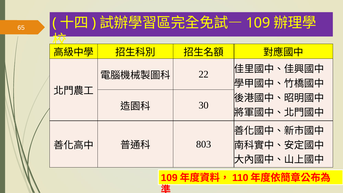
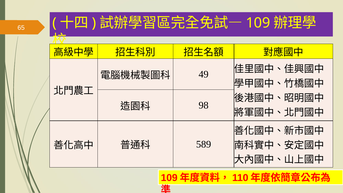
22: 22 -> 49
30: 30 -> 98
803: 803 -> 589
